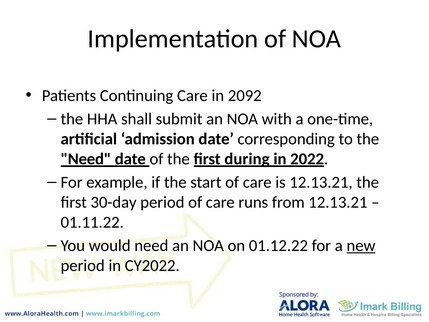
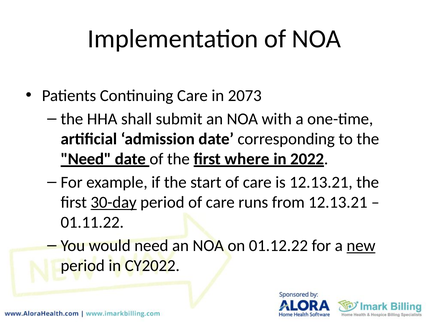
2092: 2092 -> 2073
during: during -> where
30-day underline: none -> present
